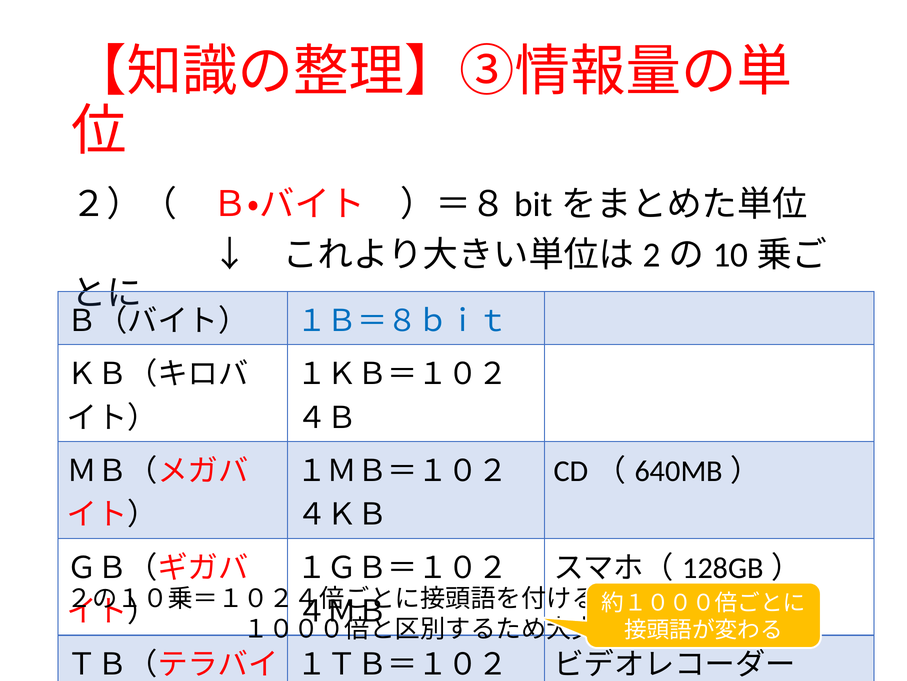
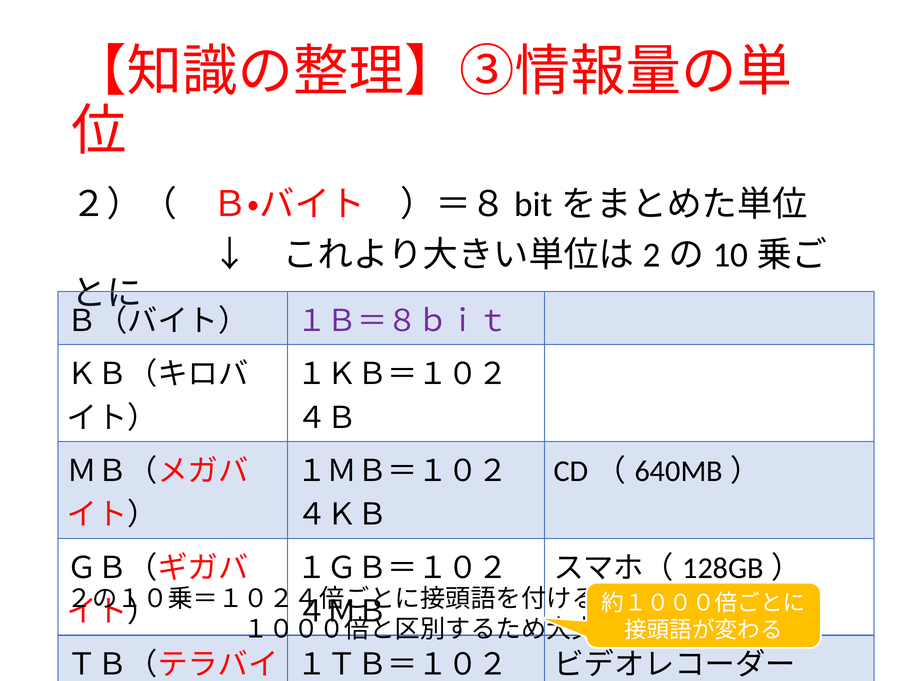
１Ｂ＝８ｂｉｔ colour: blue -> purple
